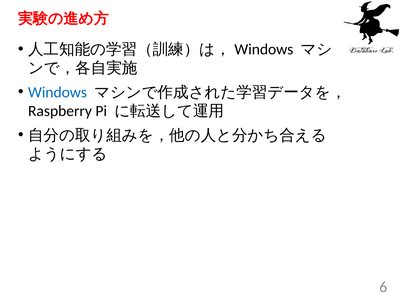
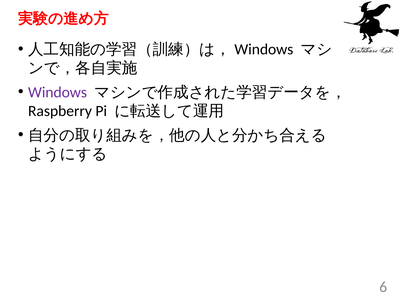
Windows colour: blue -> purple
